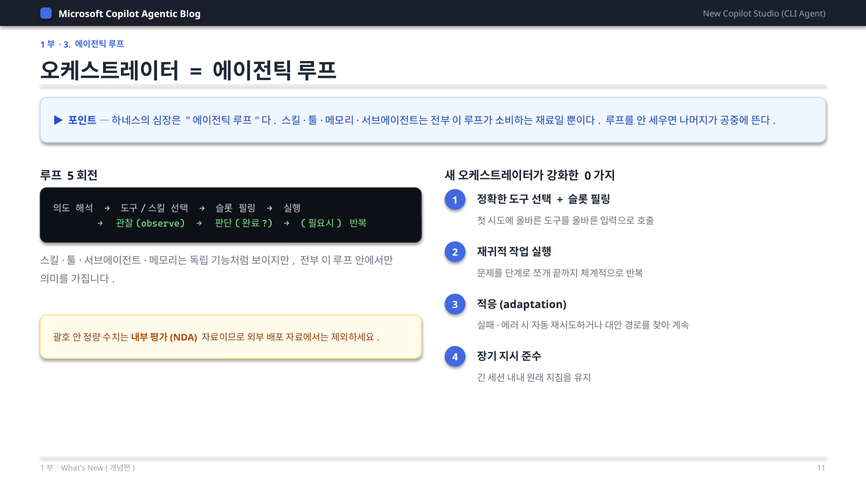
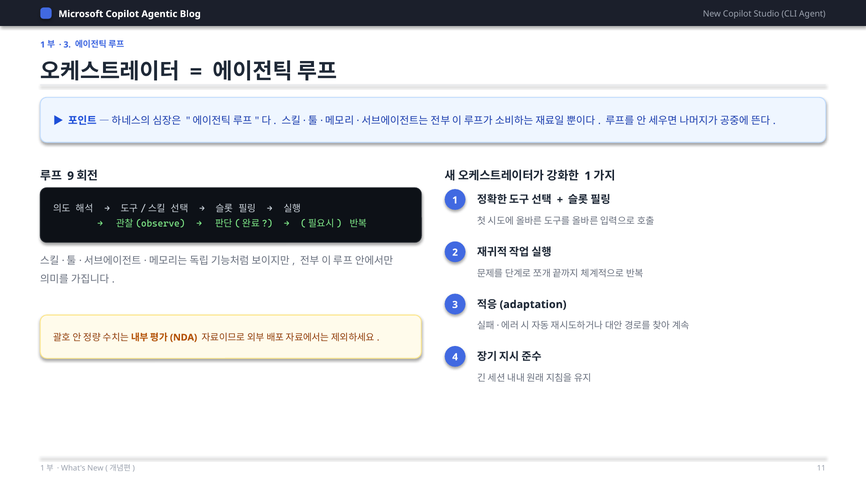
5: 5 -> 9
0 at (588, 176): 0 -> 1
